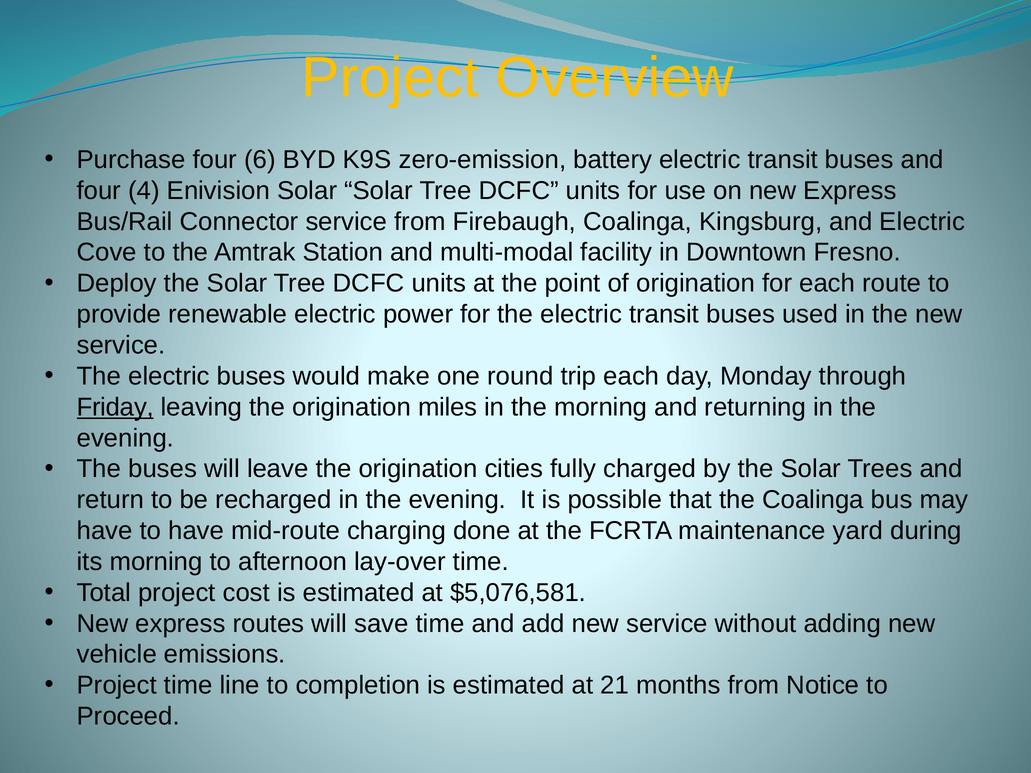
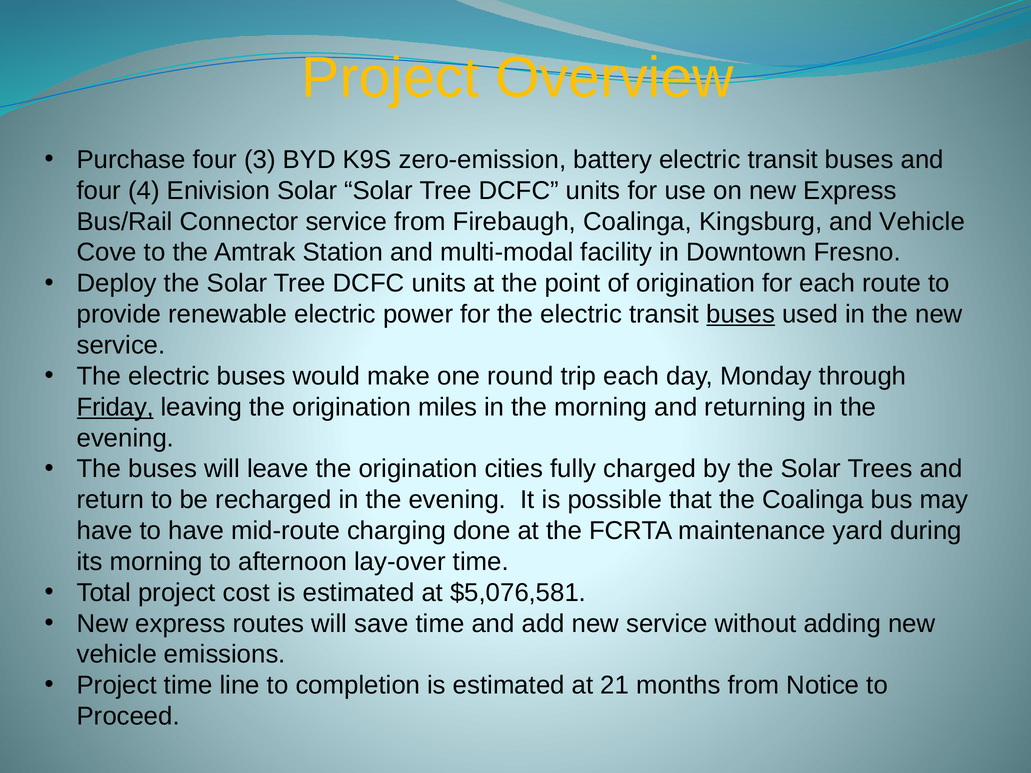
6: 6 -> 3
and Electric: Electric -> Vehicle
buses at (741, 314) underline: none -> present
